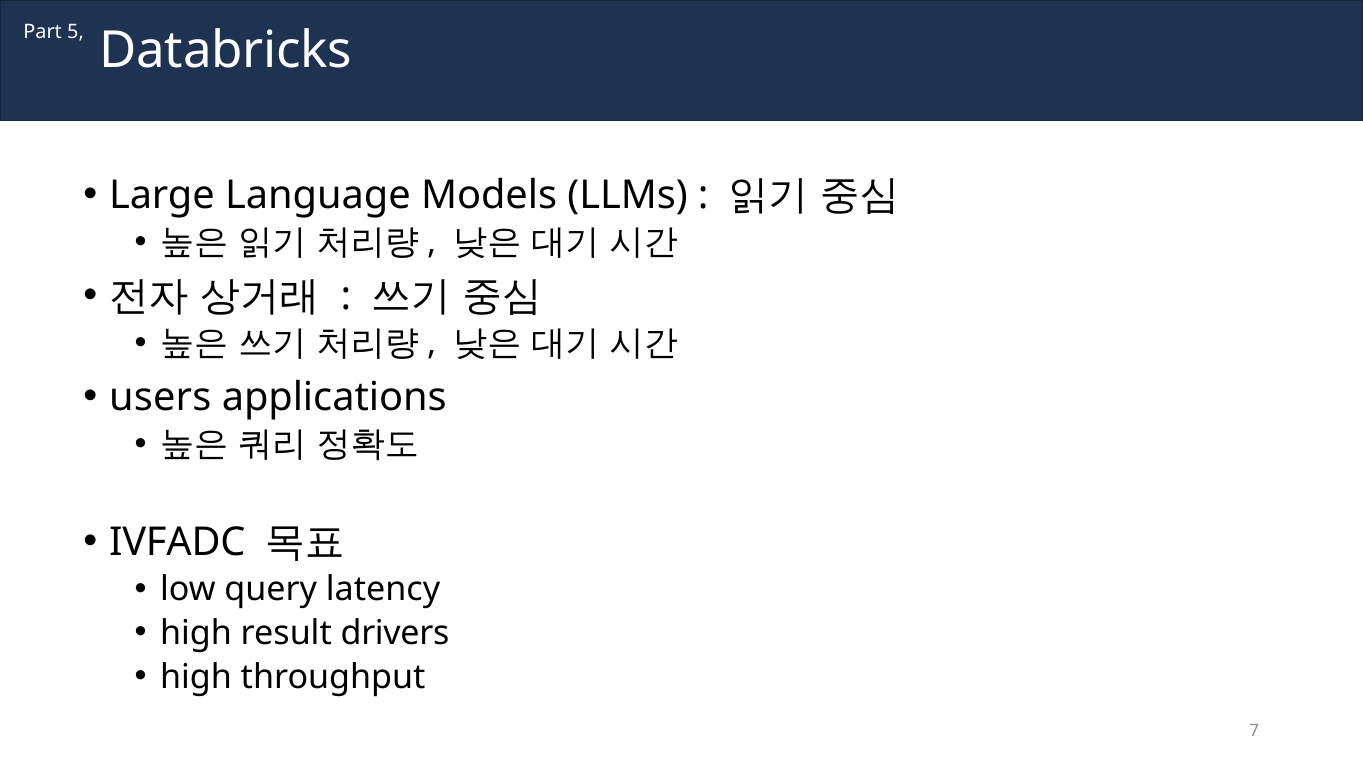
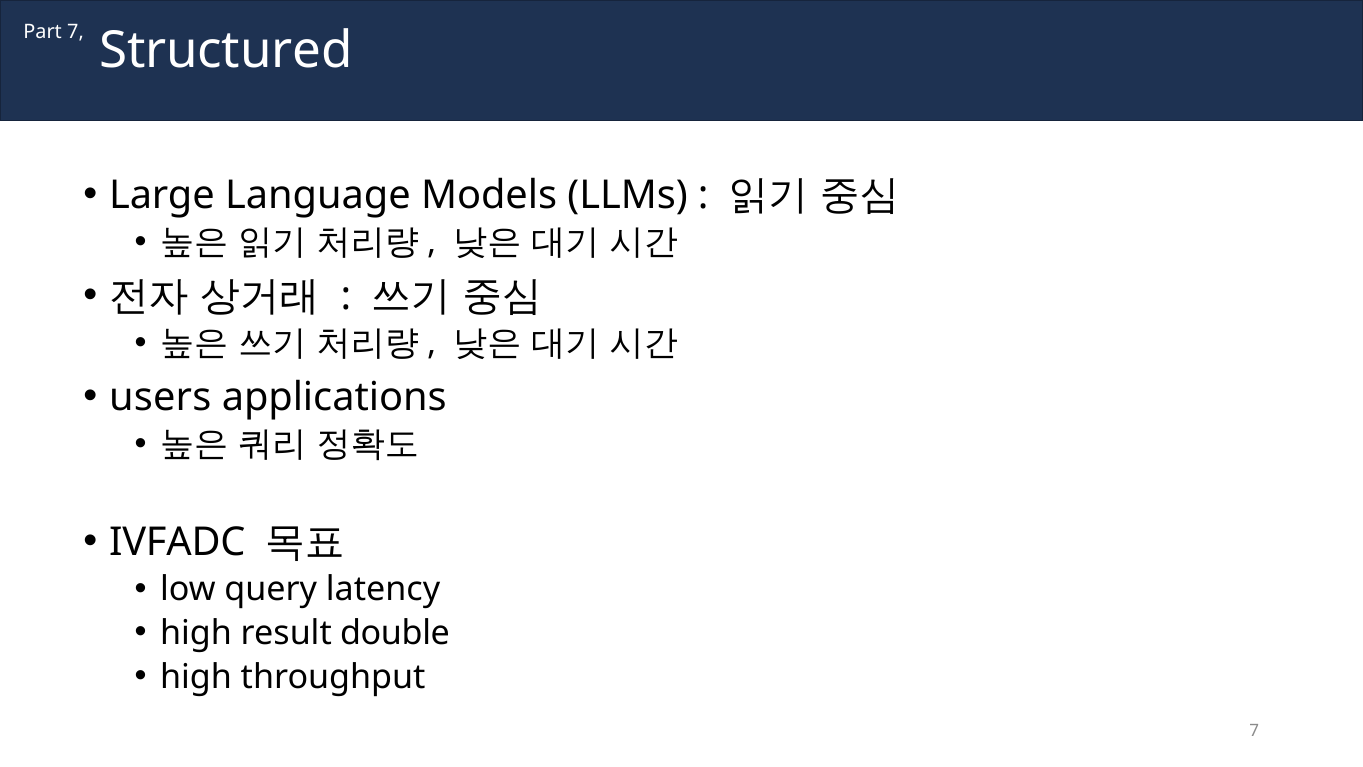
Part 5: 5 -> 7
Databricks: Databricks -> Structured
drivers: drivers -> double
